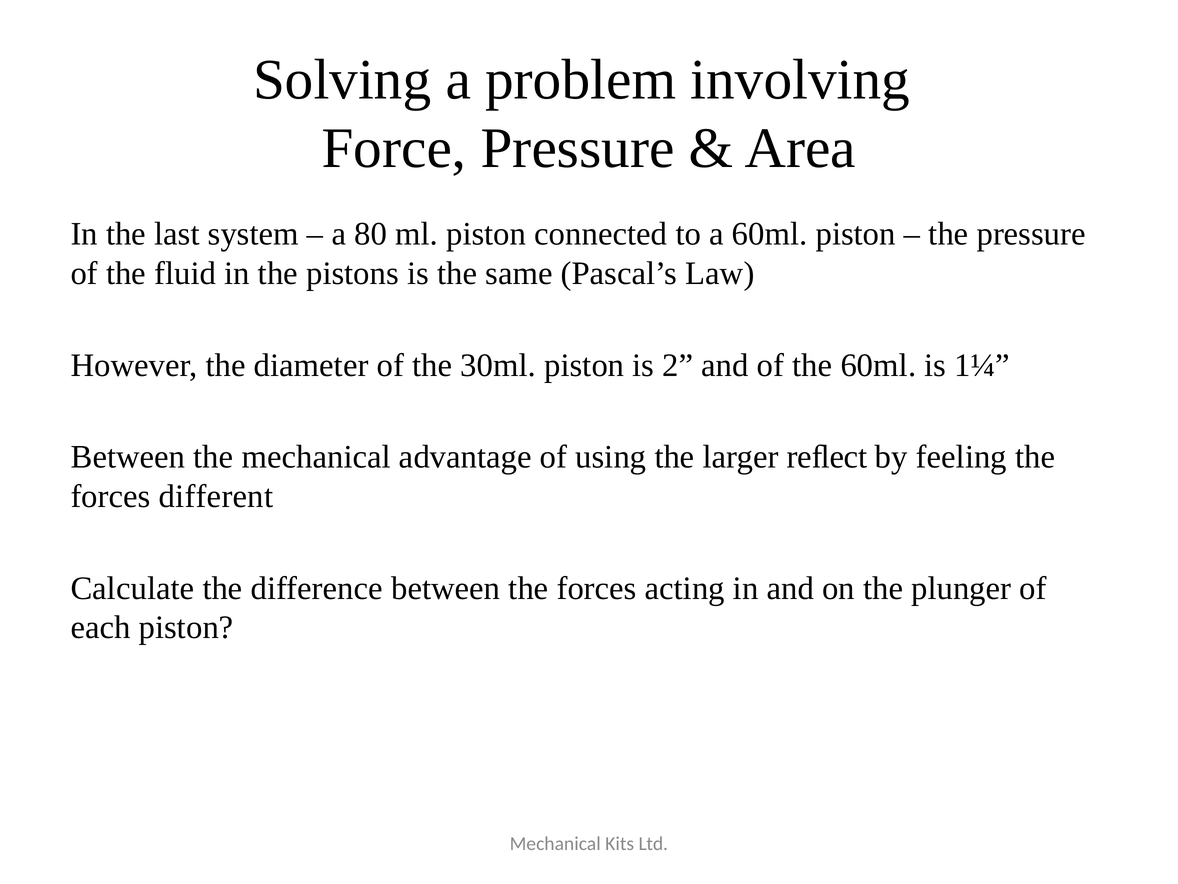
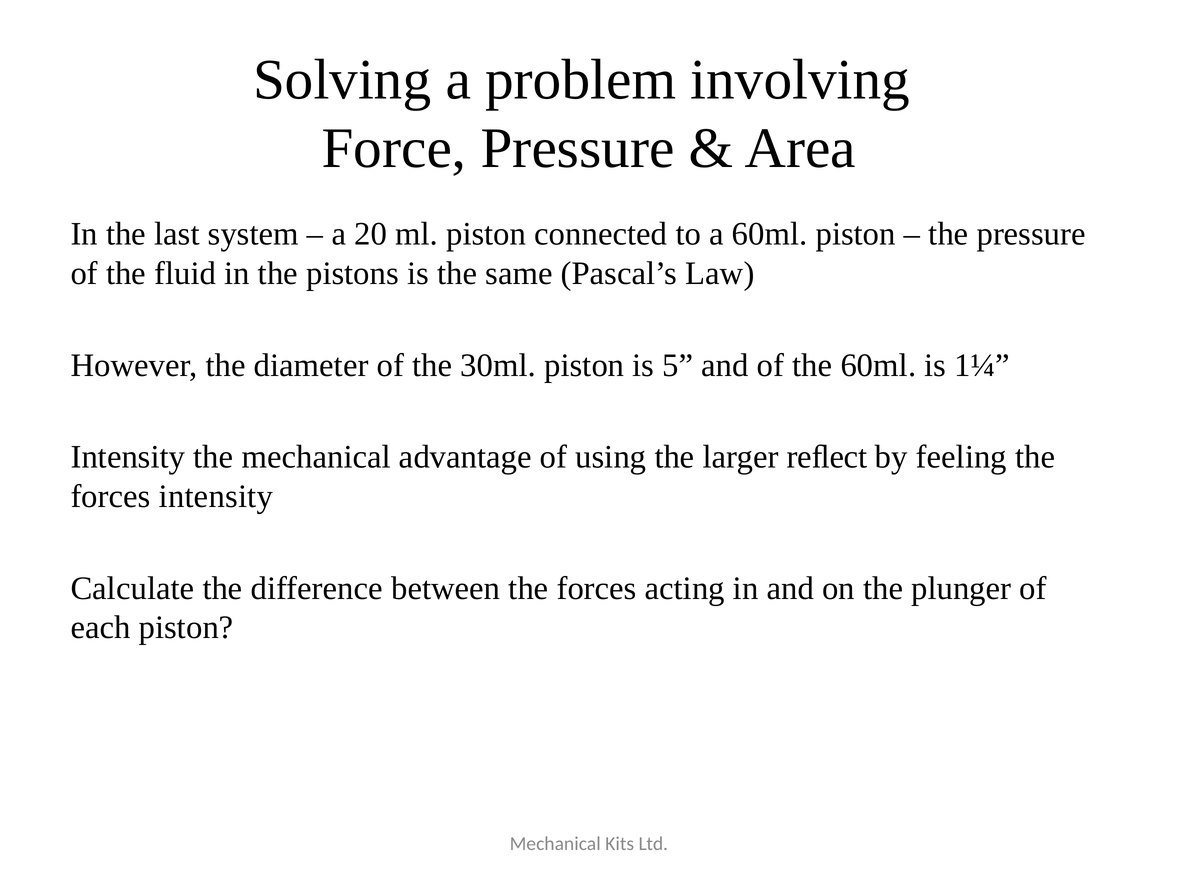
80: 80 -> 20
2: 2 -> 5
Between at (128, 457): Between -> Intensity
forces different: different -> intensity
